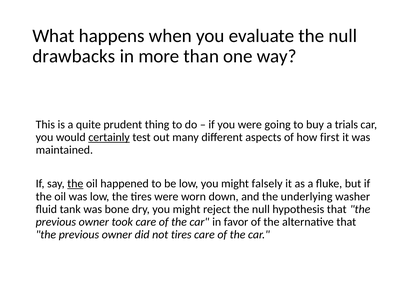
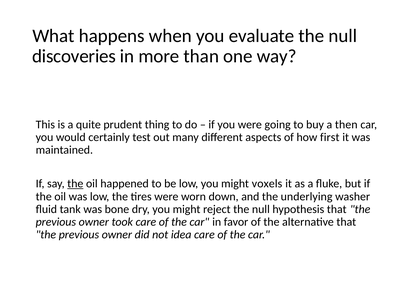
drawbacks: drawbacks -> discoveries
trials: trials -> then
certainly underline: present -> none
falsely: falsely -> voxels
not tires: tires -> idea
